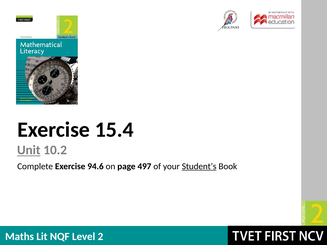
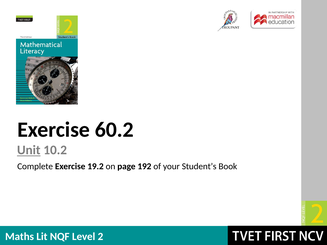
15.4: 15.4 -> 60.2
94.6: 94.6 -> 19.2
497: 497 -> 192
Student’s underline: present -> none
